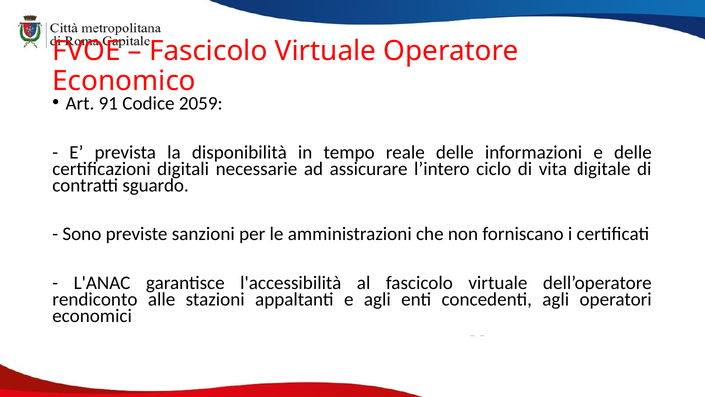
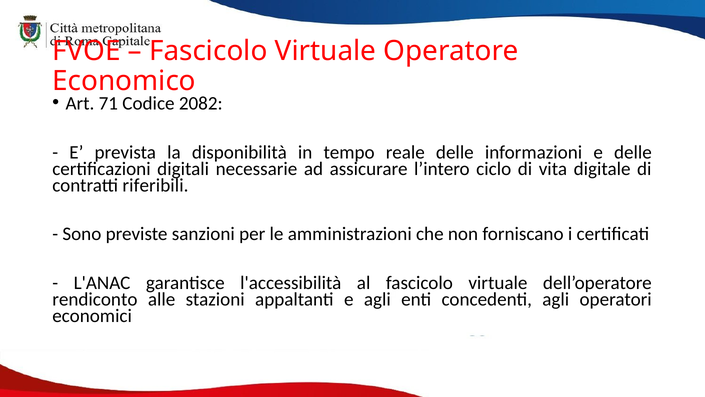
91: 91 -> 71
2059: 2059 -> 2082
sguardo: sguardo -> riferibili
